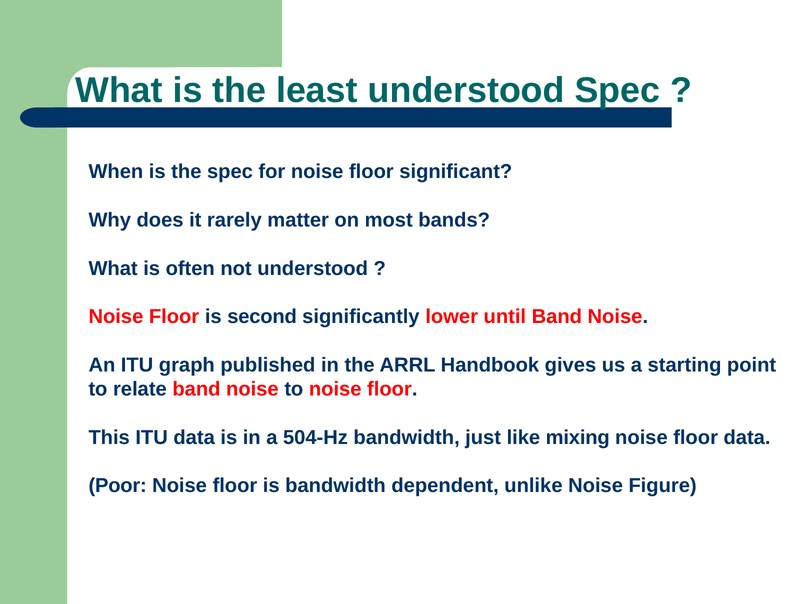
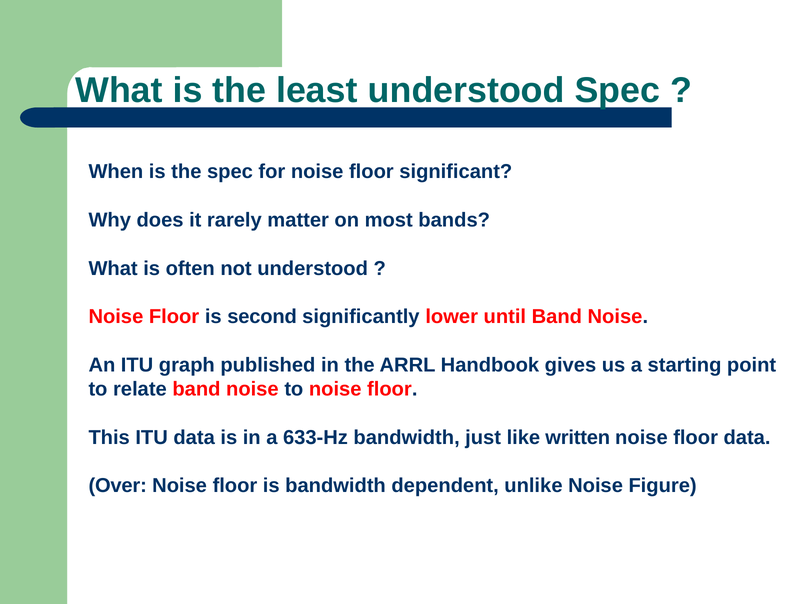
504-Hz: 504-Hz -> 633-Hz
mixing: mixing -> written
Poor: Poor -> Over
